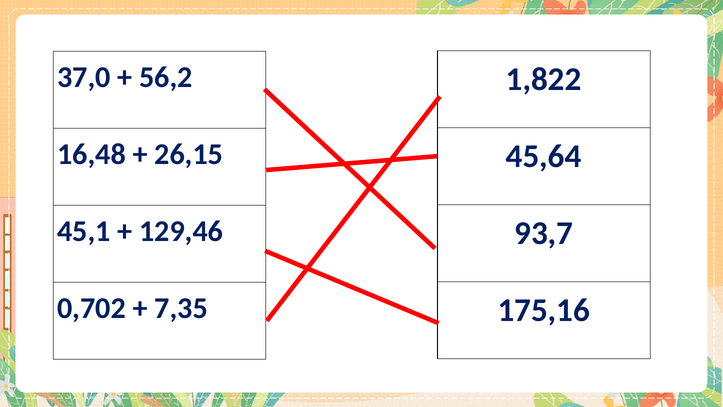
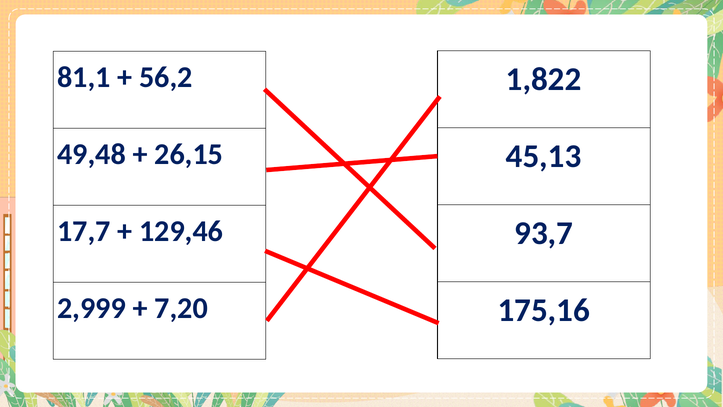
37,0: 37,0 -> 81,1
16,48: 16,48 -> 49,48
45,64: 45,64 -> 45,13
45,1: 45,1 -> 17,7
0,702: 0,702 -> 2,999
7,35: 7,35 -> 7,20
